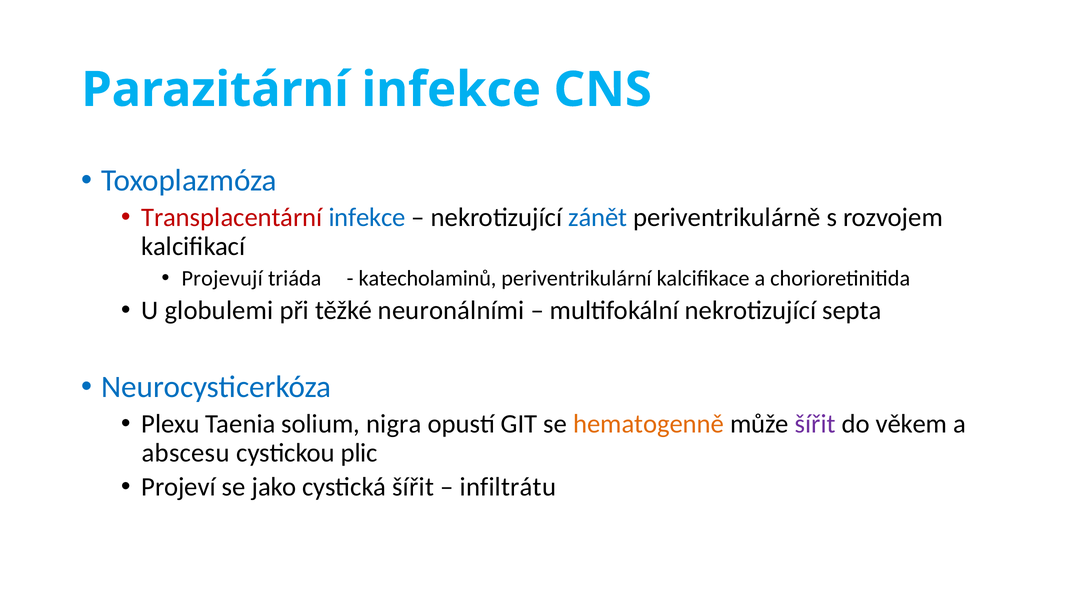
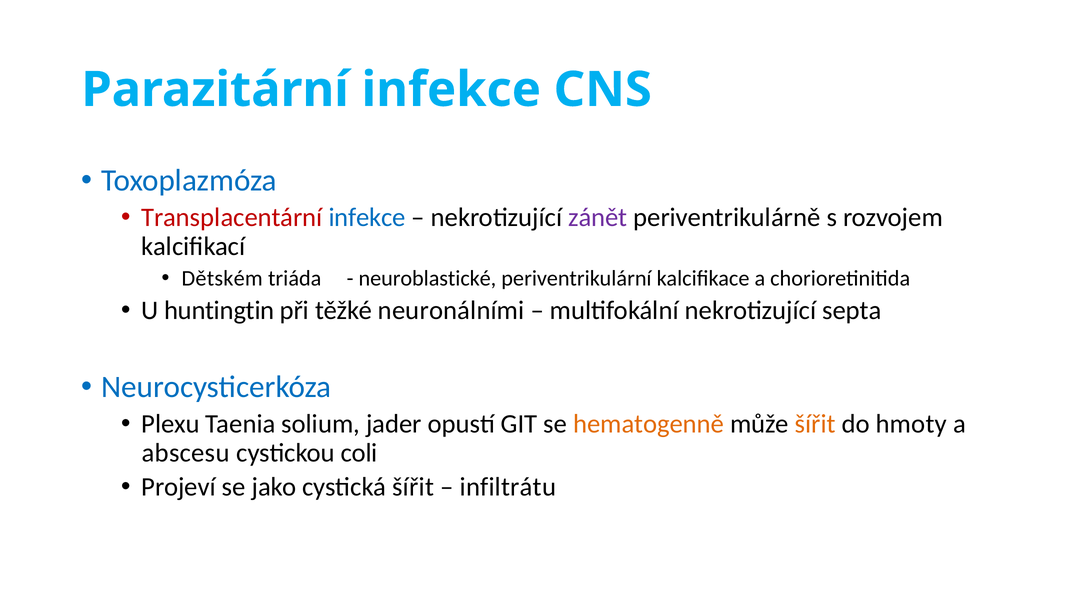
zánět colour: blue -> purple
Projevují: Projevují -> Dětském
katecholaminů: katecholaminů -> neuroblastické
globulemi: globulemi -> huntingtin
nigra: nigra -> jader
šířit at (815, 424) colour: purple -> orange
věkem: věkem -> hmoty
plic: plic -> coli
